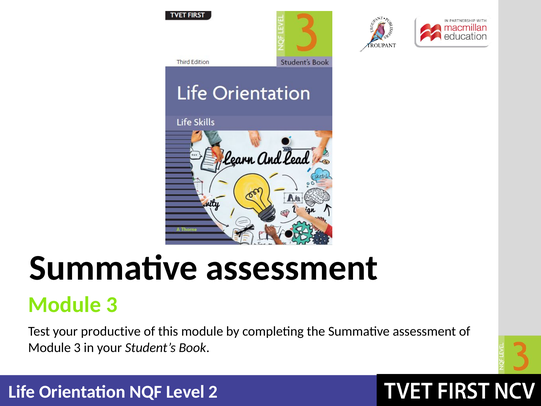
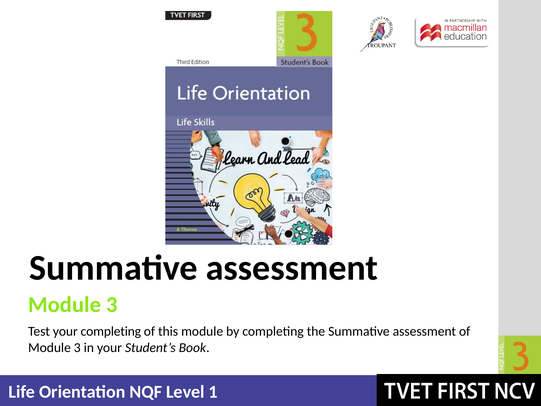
your productive: productive -> completing
2: 2 -> 1
